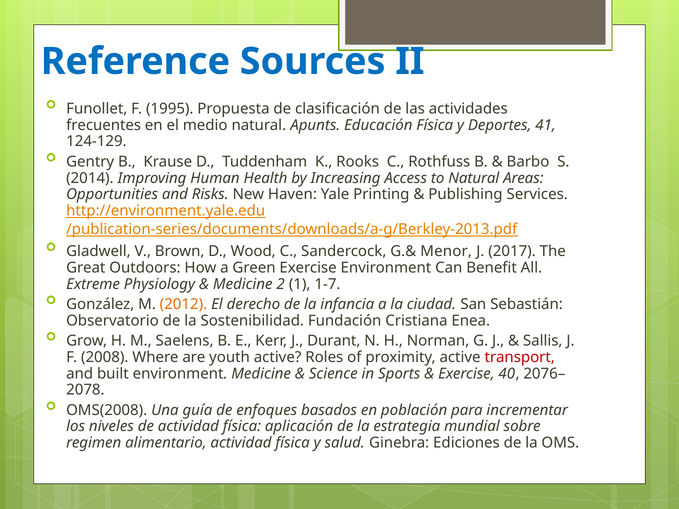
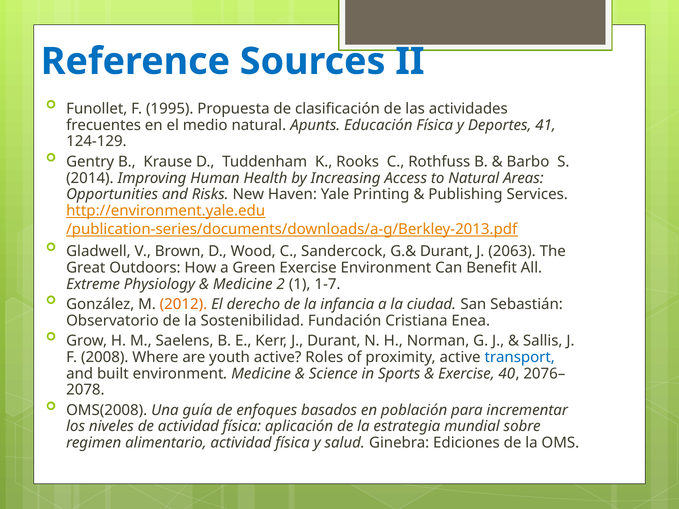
G.& Menor: Menor -> Durant
2017: 2017 -> 2063
transport colour: red -> blue
